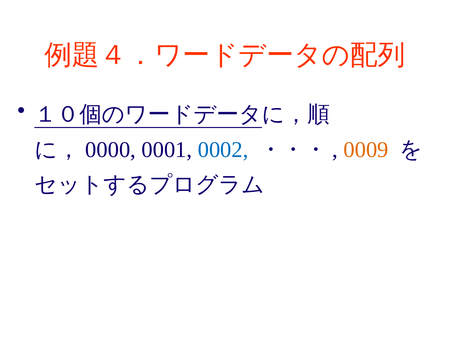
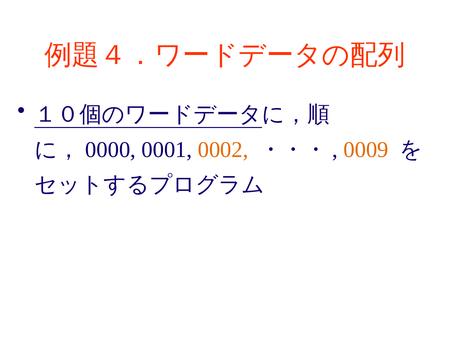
0002 colour: blue -> orange
